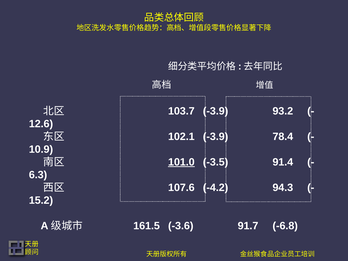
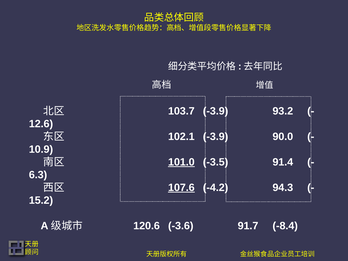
78.4: 78.4 -> 90.0
107.6 underline: none -> present
161.5: 161.5 -> 120.6
-6.8: -6.8 -> -8.4
